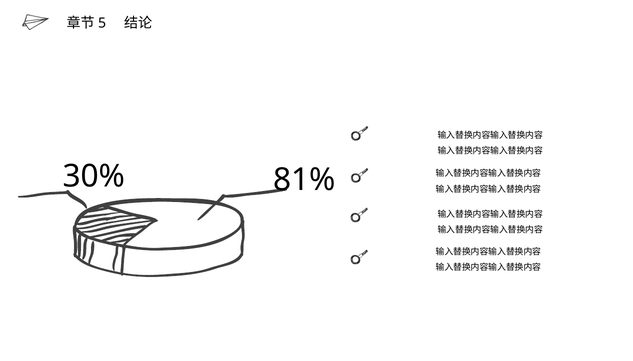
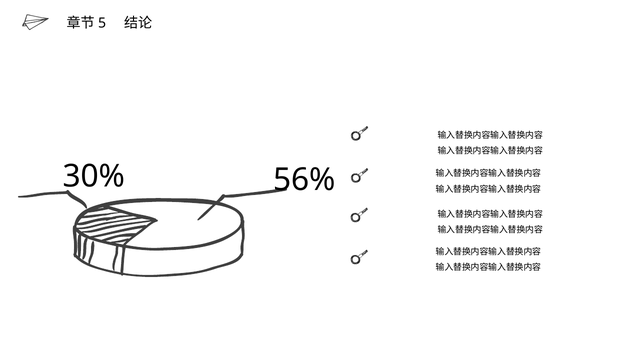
81%: 81% -> 56%
